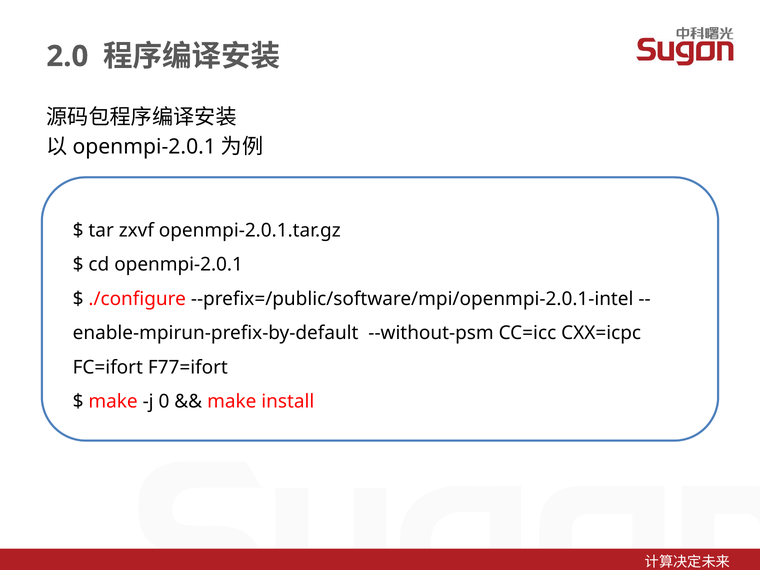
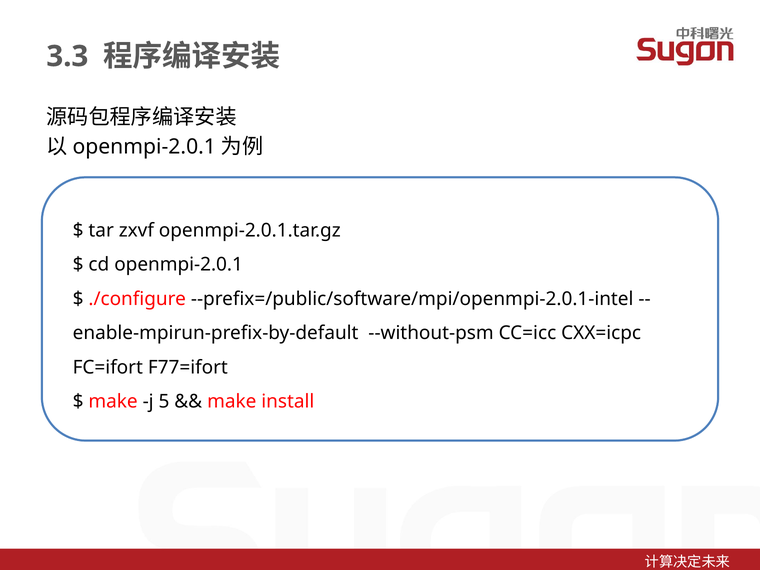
2.0: 2.0 -> 3.3
0: 0 -> 5
